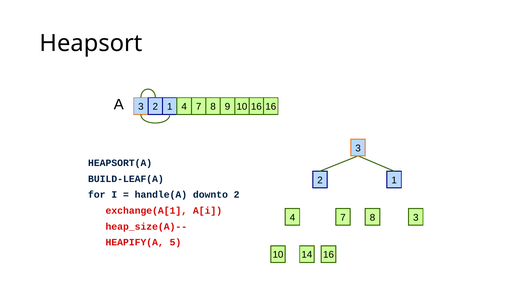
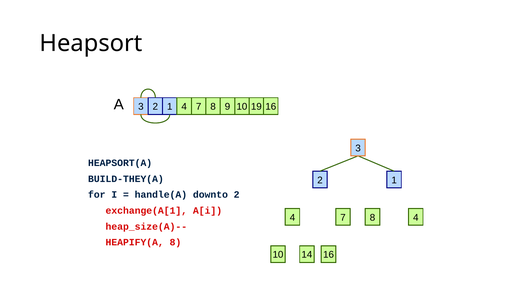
10 16: 16 -> 19
BUILD-LEAF(A: BUILD-LEAF(A -> BUILD-THEY(A
4 3: 3 -> 4
HEAPIFY(A 5: 5 -> 8
